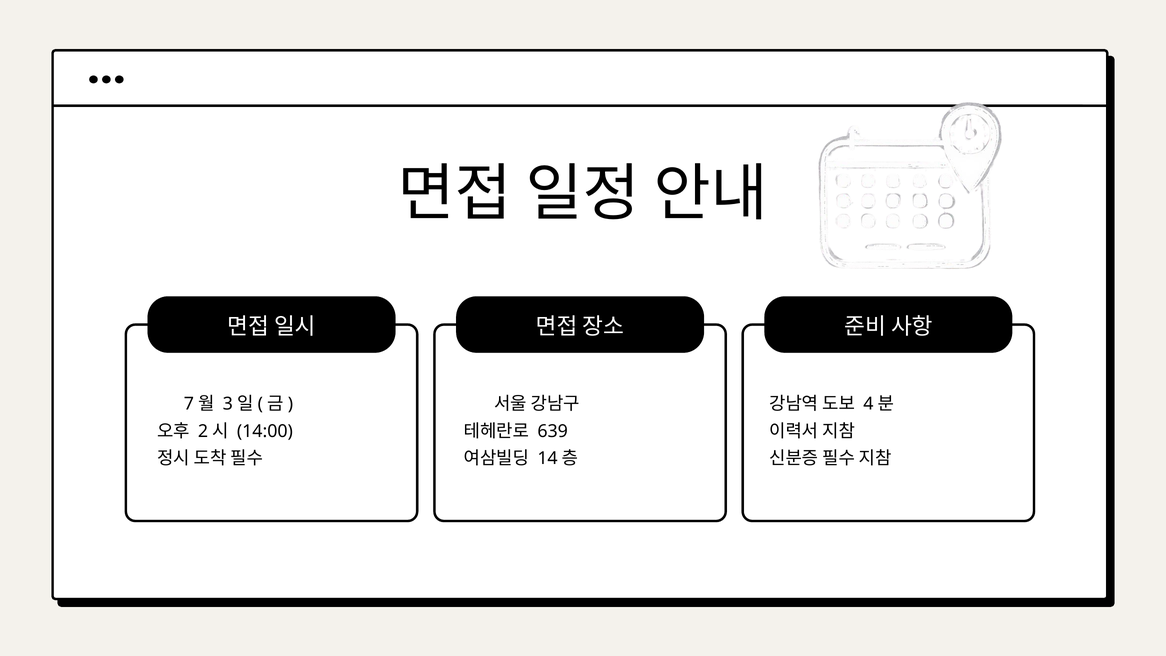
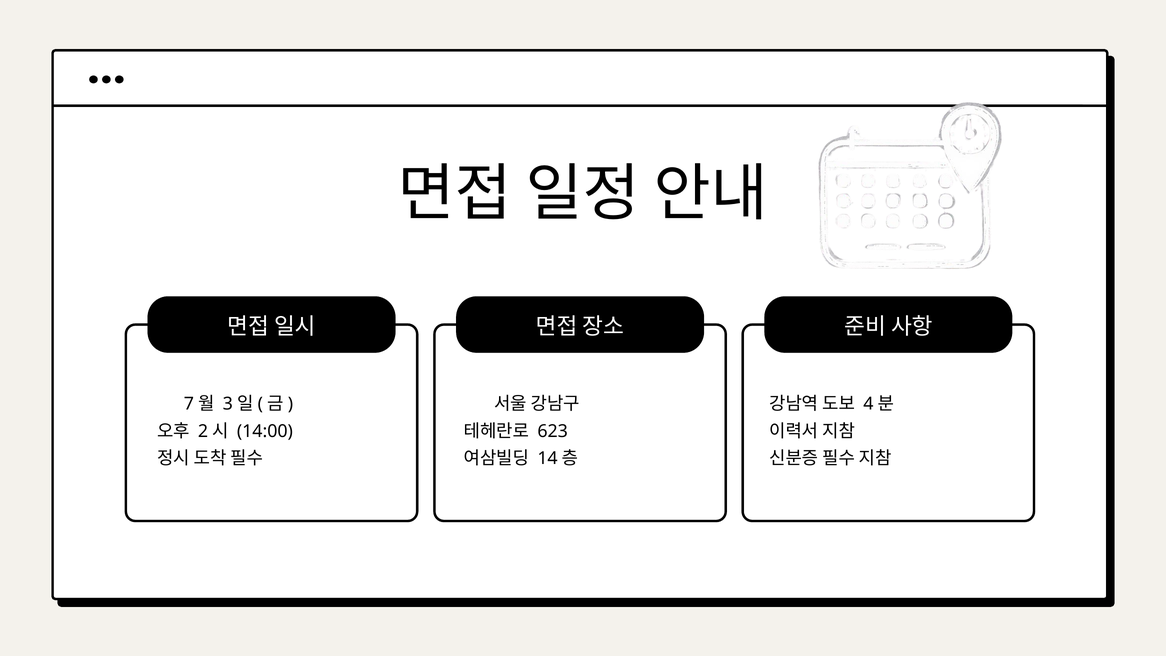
639: 639 -> 623
